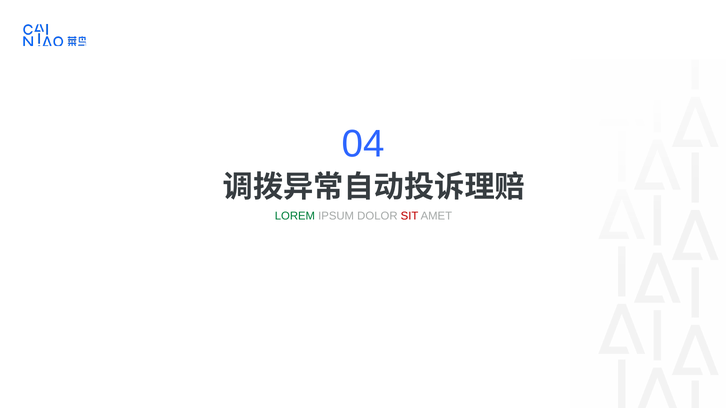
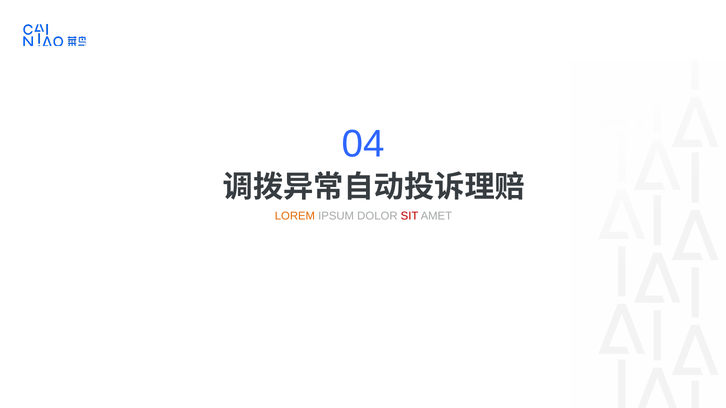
LOREM colour: green -> orange
